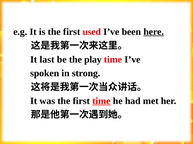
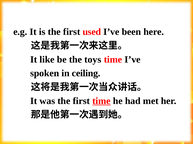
here underline: present -> none
last: last -> like
play: play -> toys
strong: strong -> ceiling
